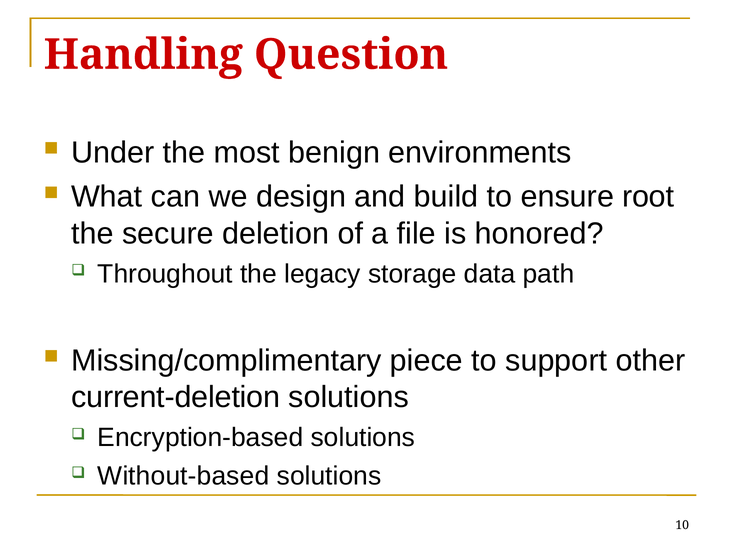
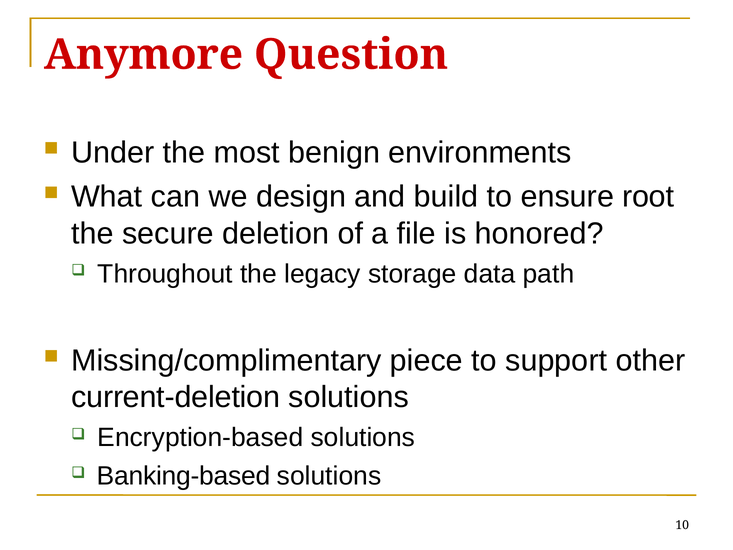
Handling: Handling -> Anymore
Without-based: Without-based -> Banking-based
